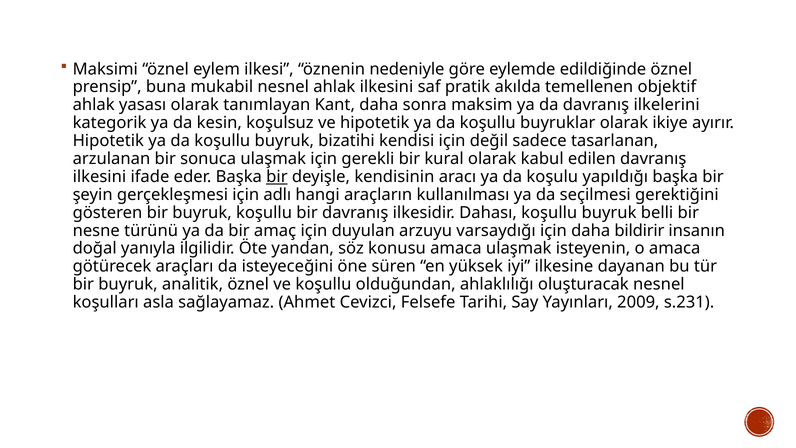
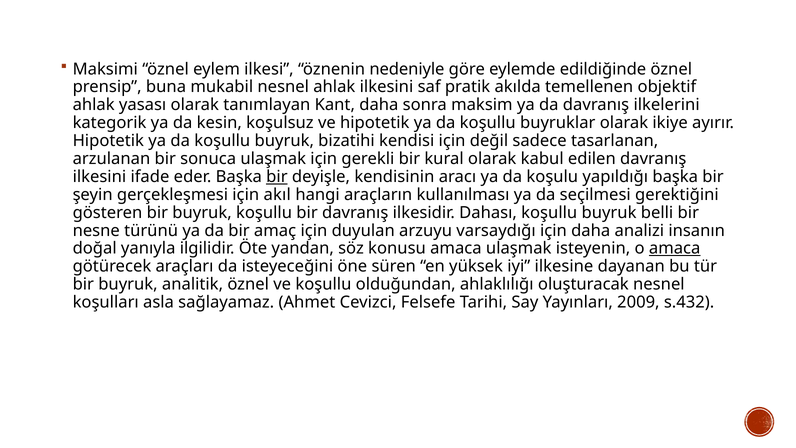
adlı: adlı -> akıl
bildirir: bildirir -> analizi
amaca at (675, 248) underline: none -> present
s.231: s.231 -> s.432
